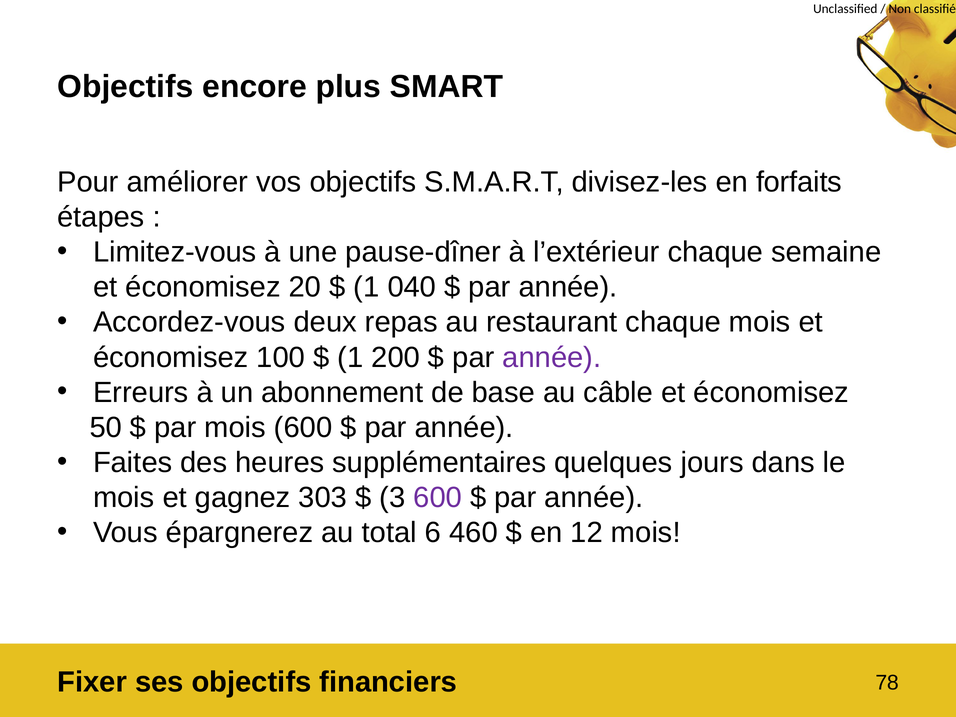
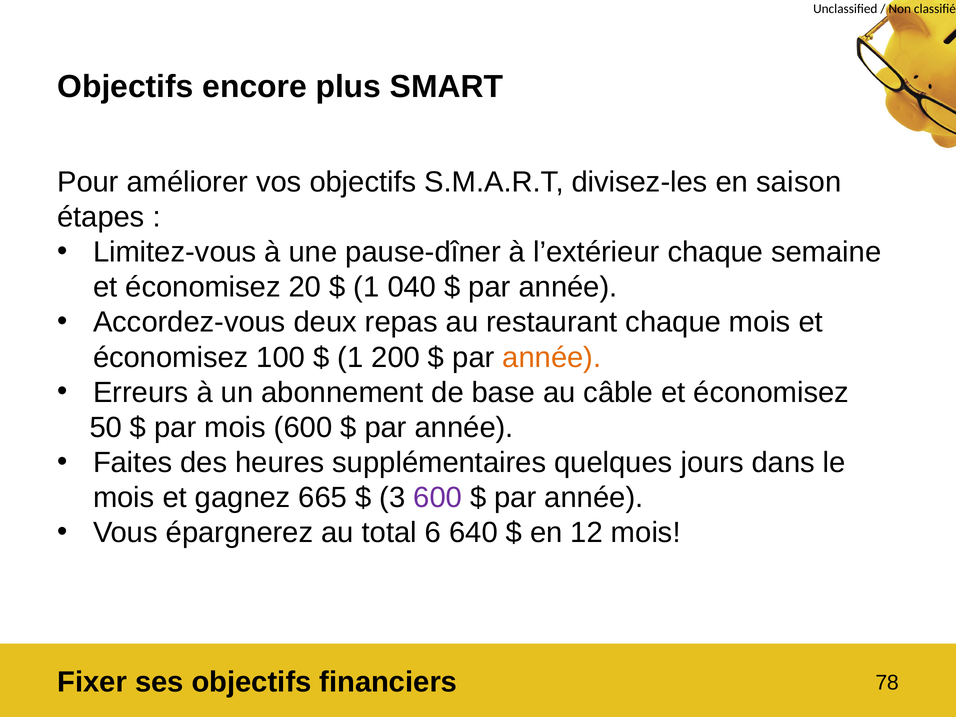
forfaits: forfaits -> saison
année at (552, 357) colour: purple -> orange
303: 303 -> 665
460: 460 -> 640
